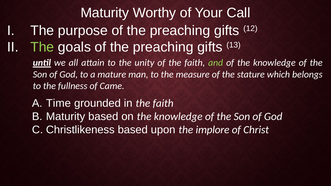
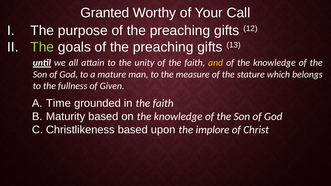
Maturity at (105, 13): Maturity -> Granted
and colour: light green -> yellow
Came: Came -> Given
